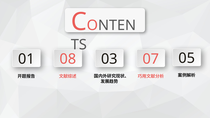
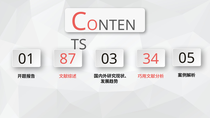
08: 08 -> 87
07: 07 -> 34
